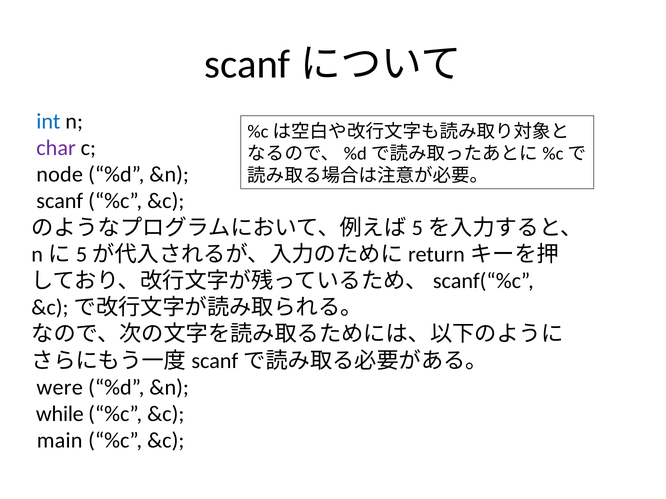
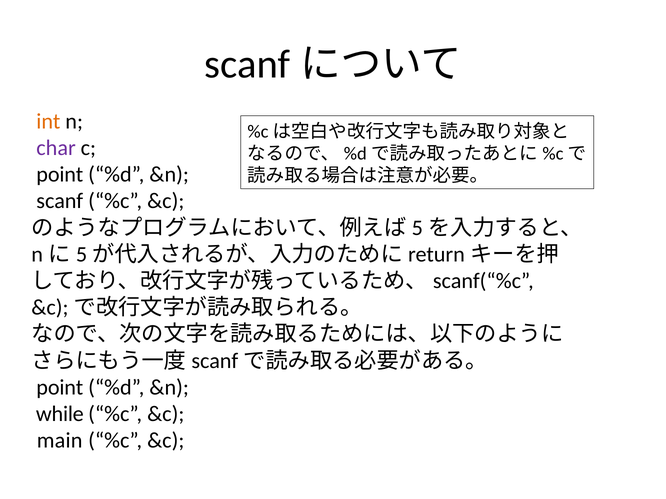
int colour: blue -> orange
node at (60, 175): node -> point
were at (60, 388): were -> point
